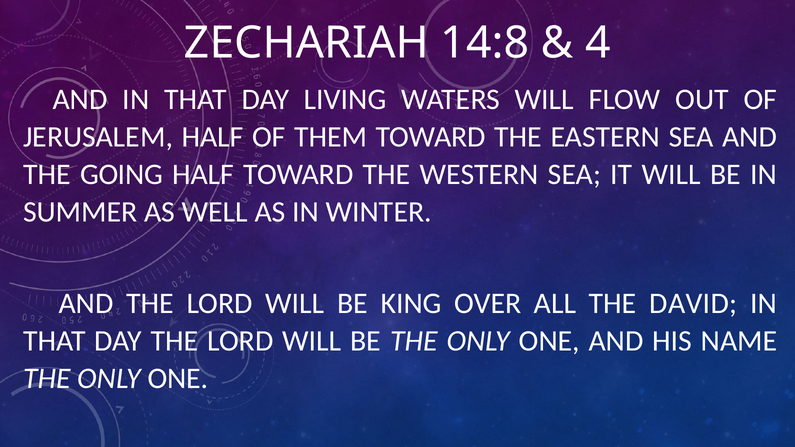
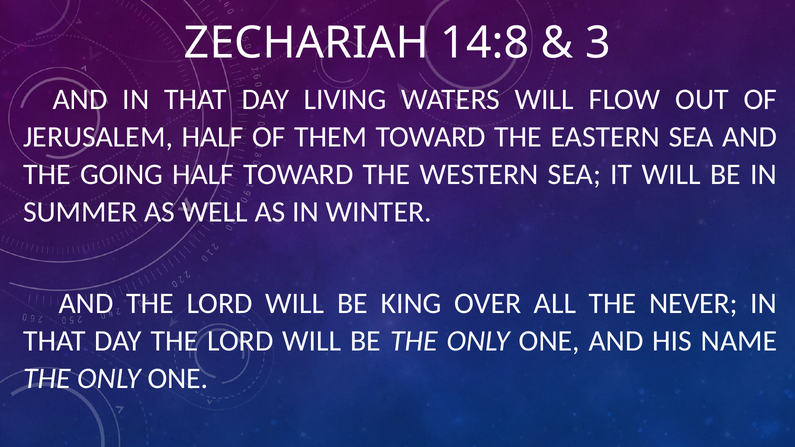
4: 4 -> 3
DAVID: DAVID -> NEVER
